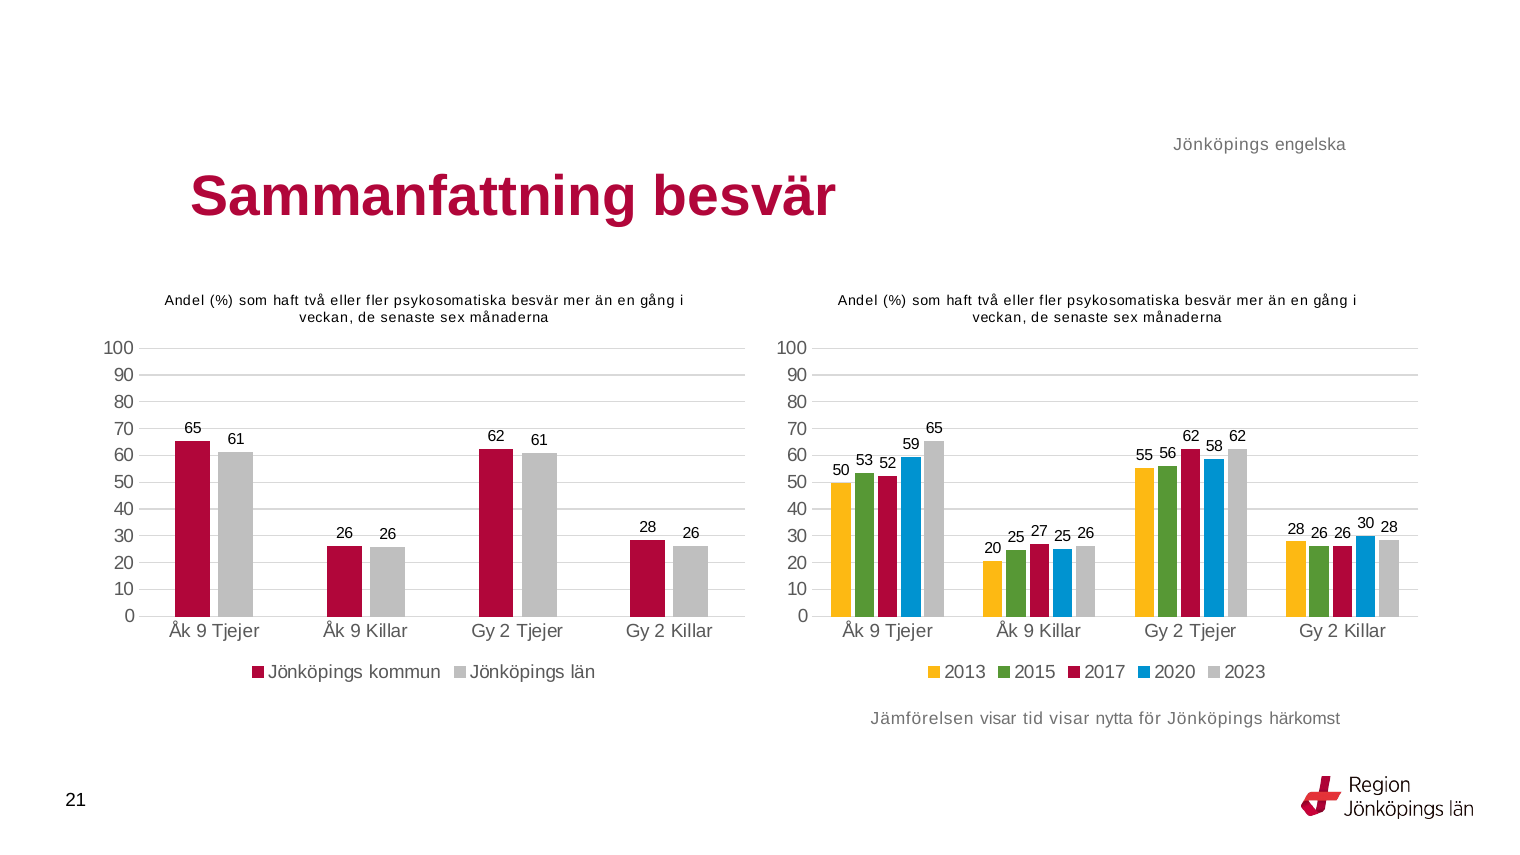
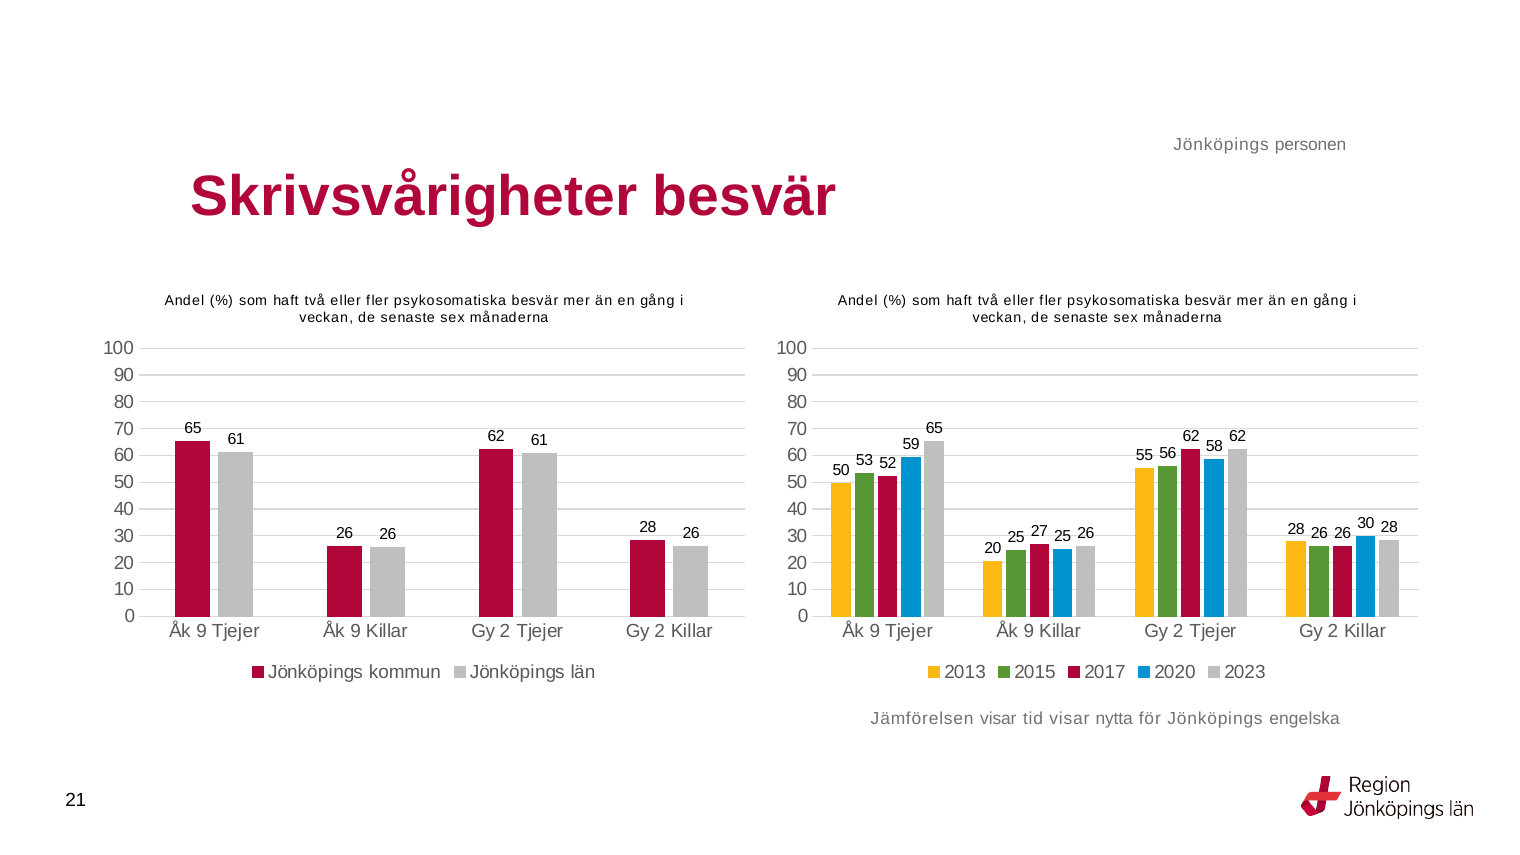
engelska: engelska -> personen
Sammanfattning: Sammanfattning -> Skrivsvårigheter
härkomst: härkomst -> engelska
